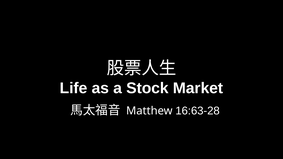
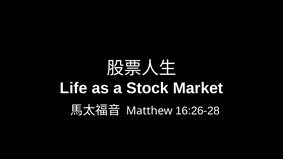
16:63-28: 16:63-28 -> 16:26-28
